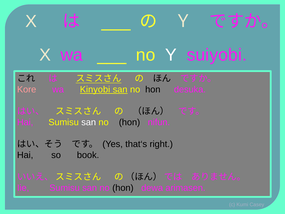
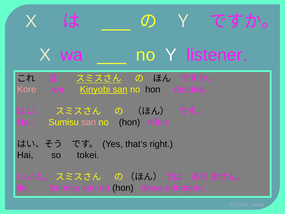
suiyobi: suiyobi -> listener
san at (89, 122) colour: white -> pink
book: book -> tokei
